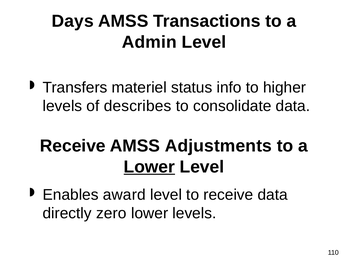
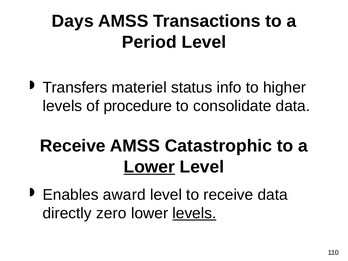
Admin: Admin -> Period
describes: describes -> procedure
Adjustments: Adjustments -> Catastrophic
levels at (194, 213) underline: none -> present
